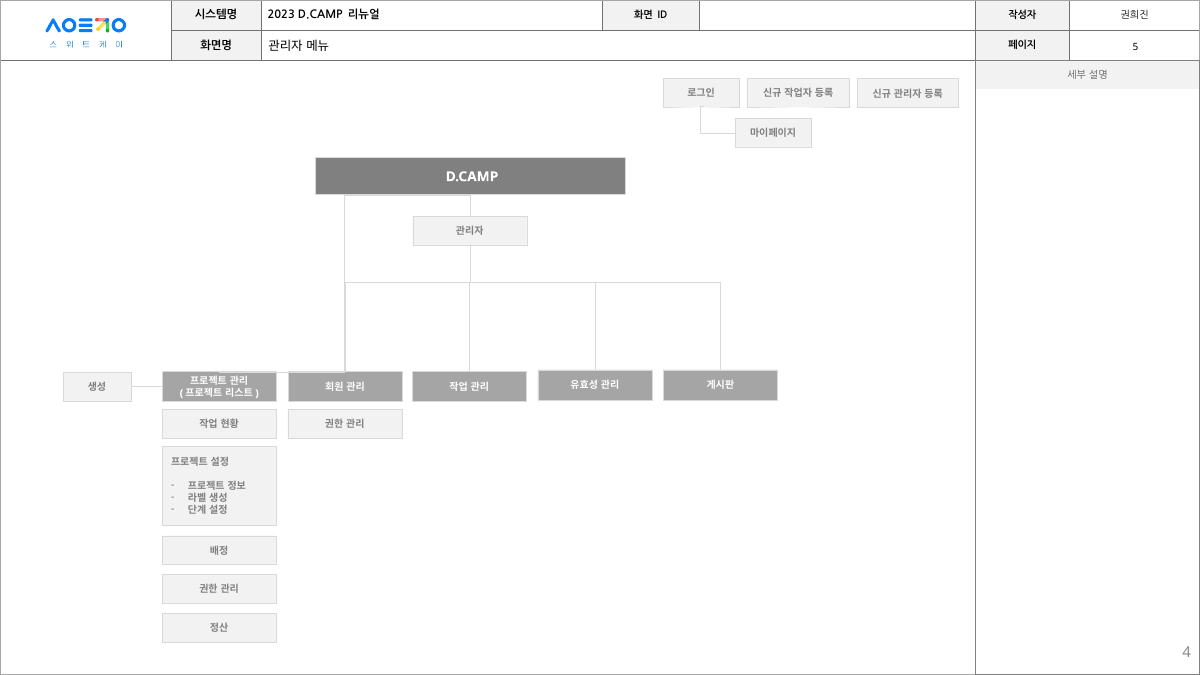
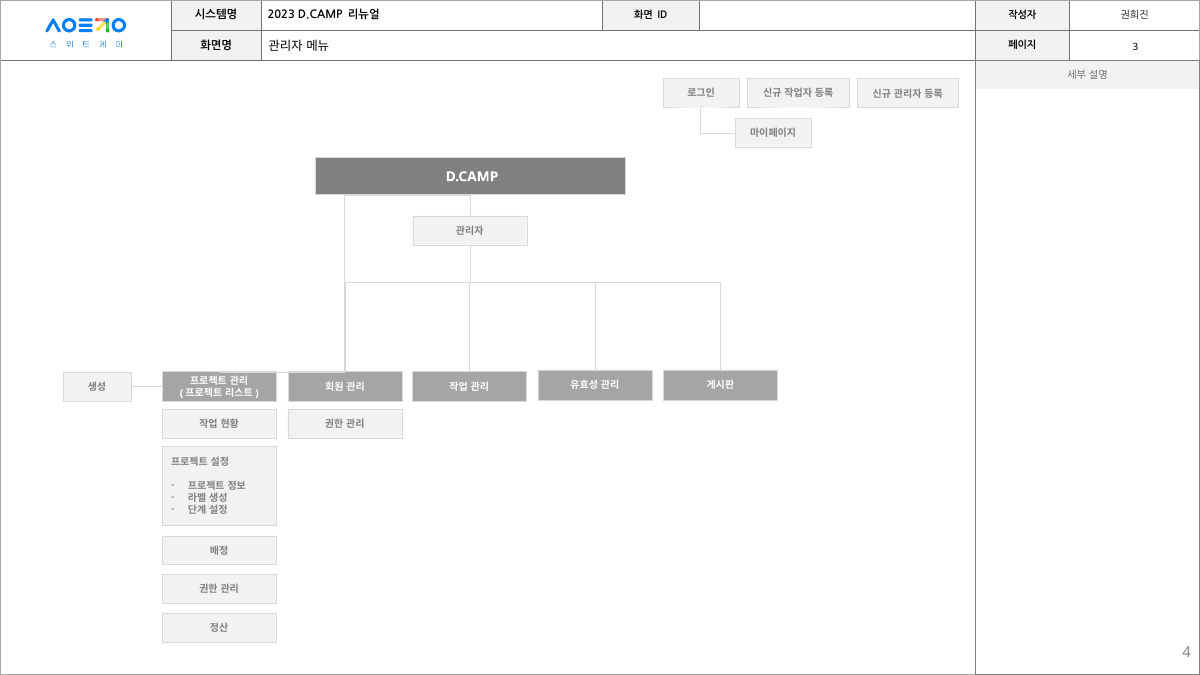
5: 5 -> 3
